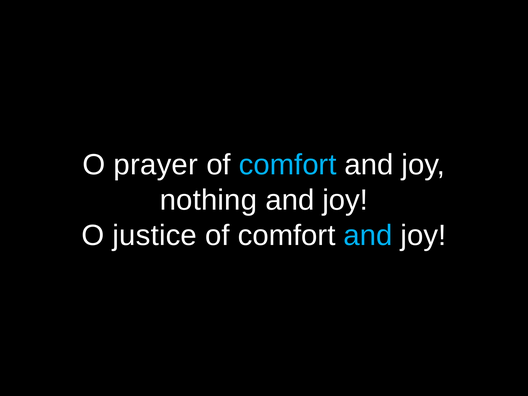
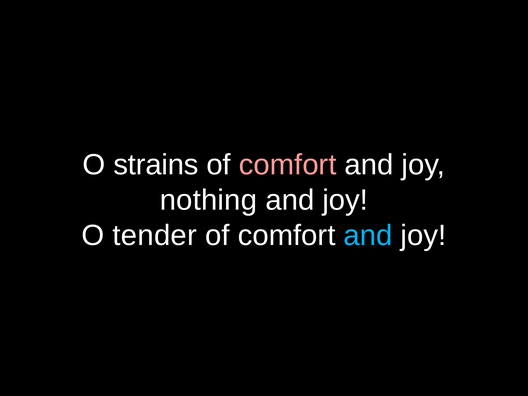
prayer: prayer -> strains
comfort at (288, 165) colour: light blue -> pink
justice: justice -> tender
